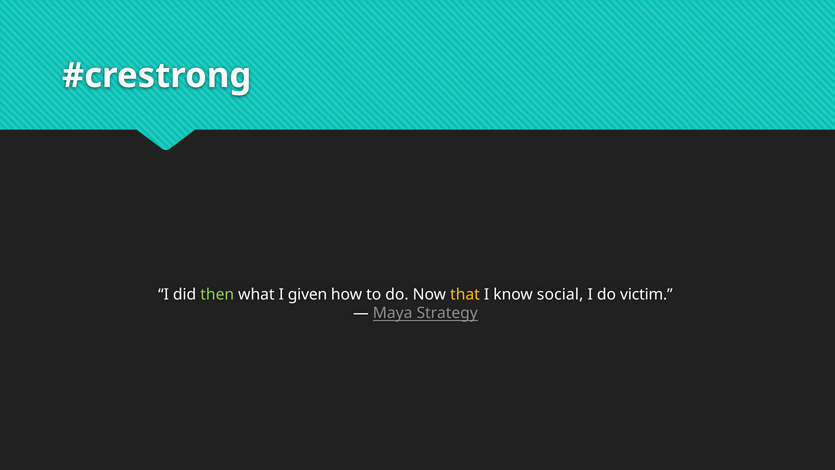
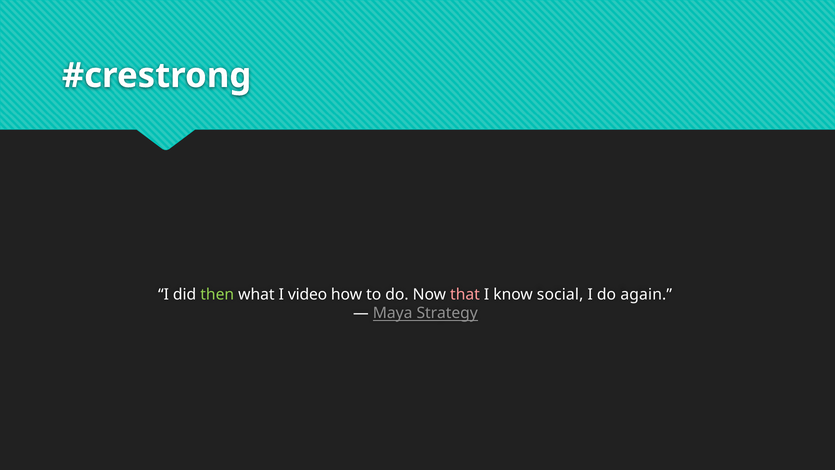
given: given -> video
that colour: yellow -> pink
victim: victim -> again
